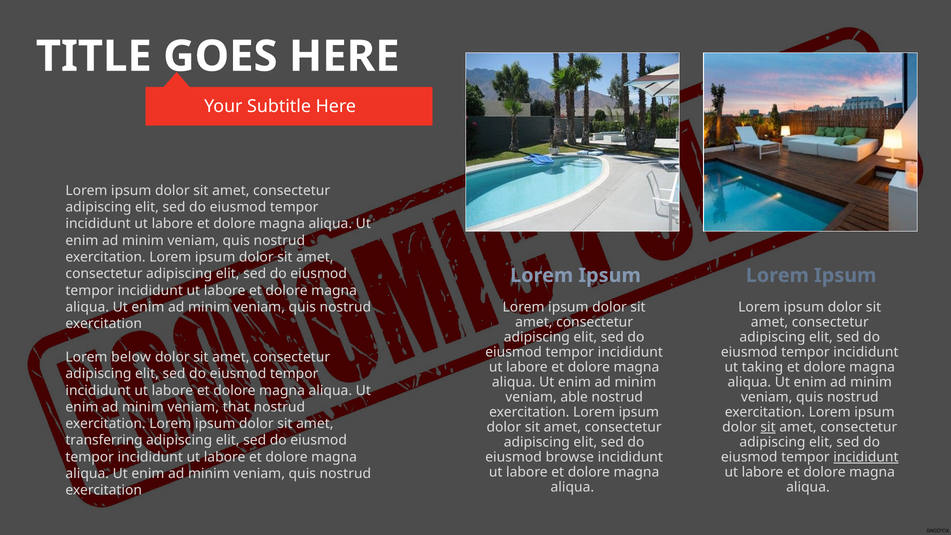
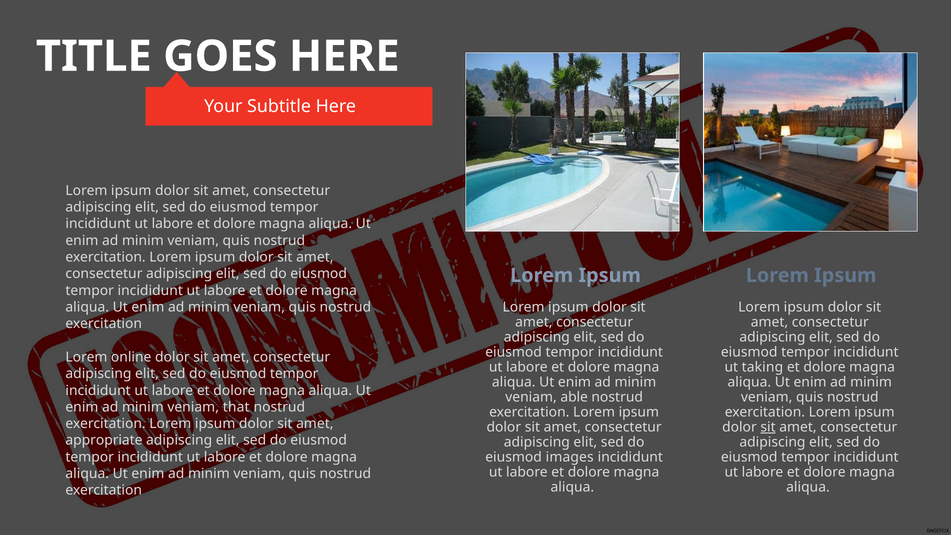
below: below -> online
transferring: transferring -> appropriate
browse: browse -> images
incididunt at (866, 457) underline: present -> none
